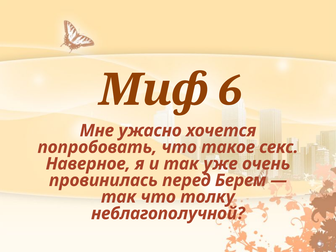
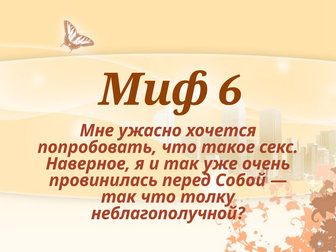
Берем: Берем -> Собой
